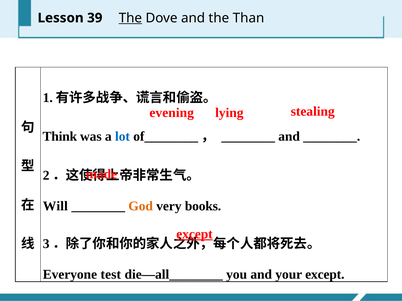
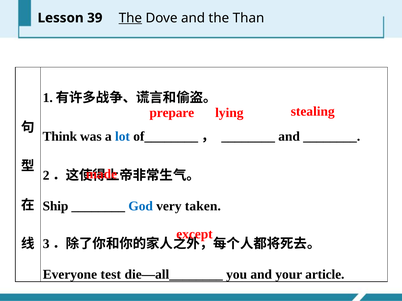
evening: evening -> prepare
Will: Will -> Ship
God colour: orange -> blue
books: books -> taken
except at (195, 235) underline: present -> none
your except: except -> article
